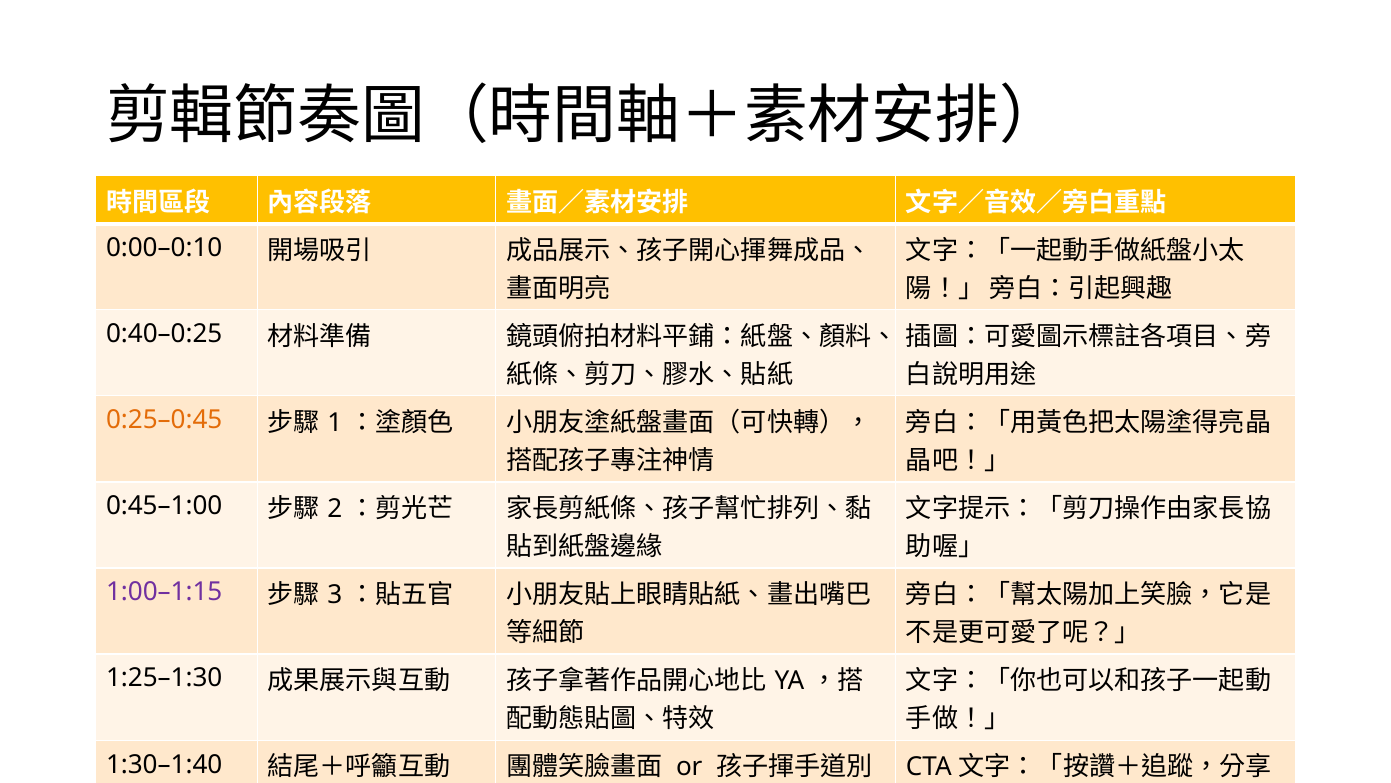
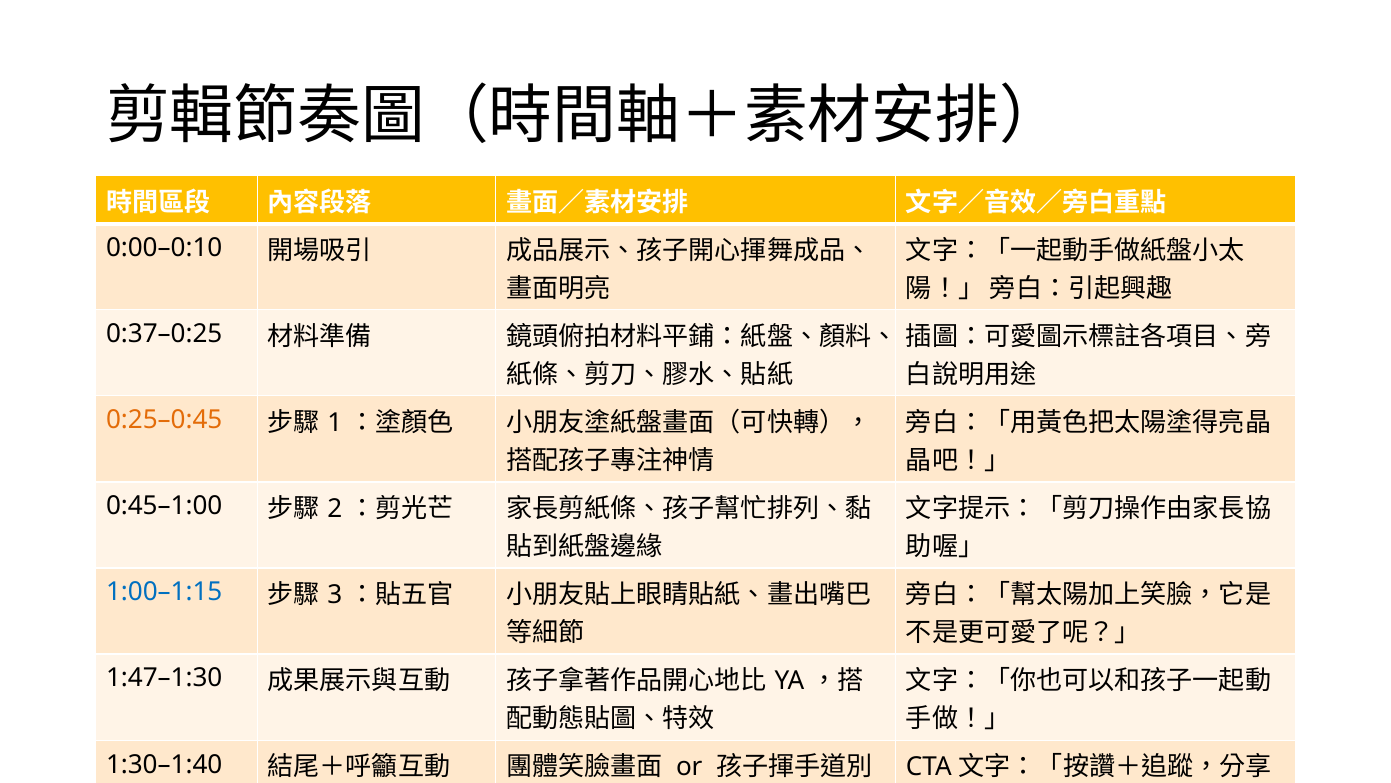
0:40–0:25: 0:40–0:25 -> 0:37–0:25
1:00–1:15 colour: purple -> blue
1:25–1:30: 1:25–1:30 -> 1:47–1:30
